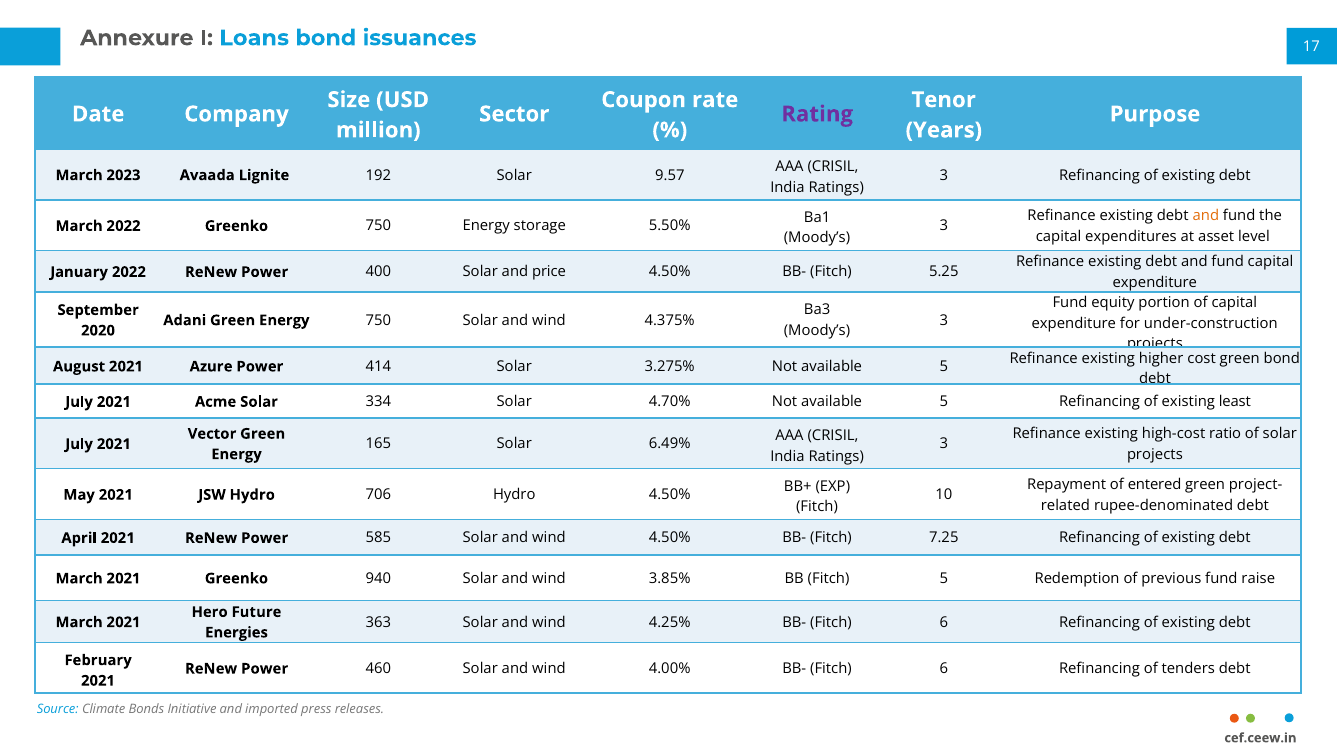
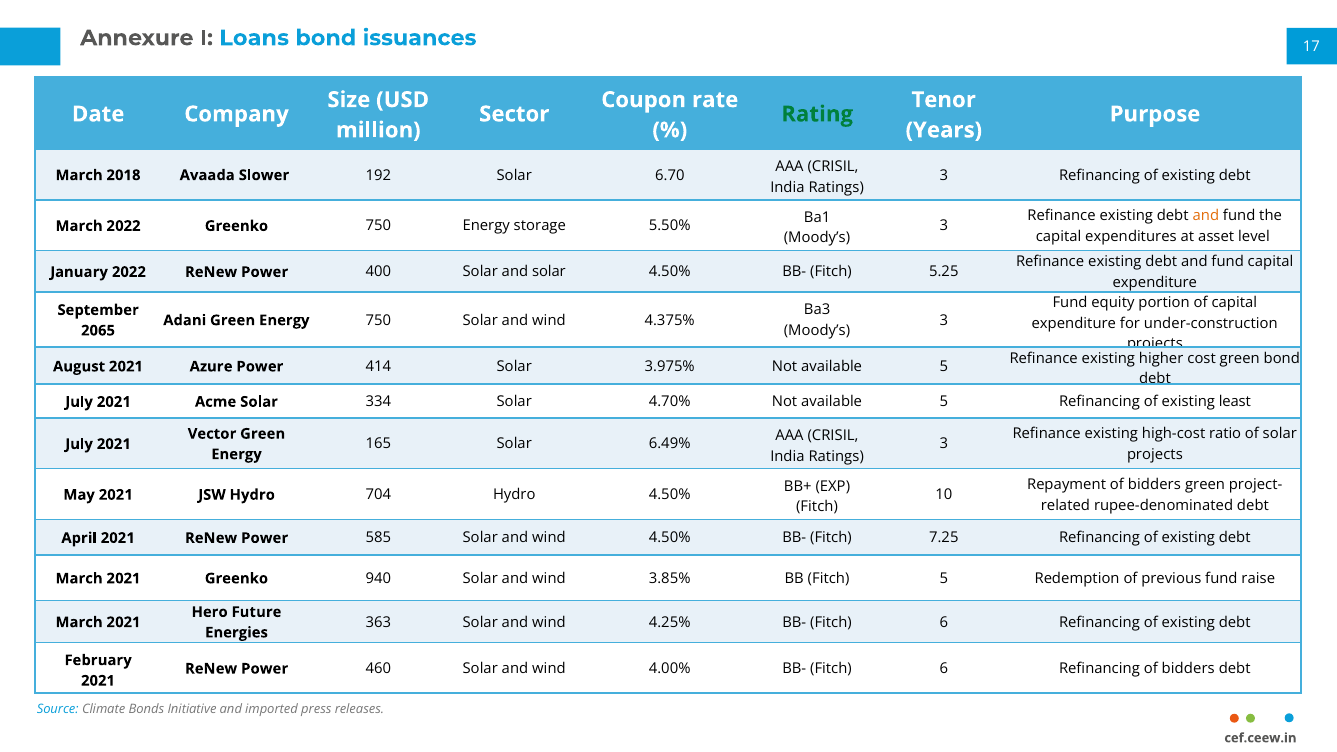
Rating colour: purple -> green
2023: 2023 -> 2018
Lignite: Lignite -> Slower
9.57: 9.57 -> 6.70
and price: price -> solar
2020: 2020 -> 2065
3.275%: 3.275% -> 3.975%
Repayment of entered: entered -> bidders
706: 706 -> 704
Refinancing of tenders: tenders -> bidders
